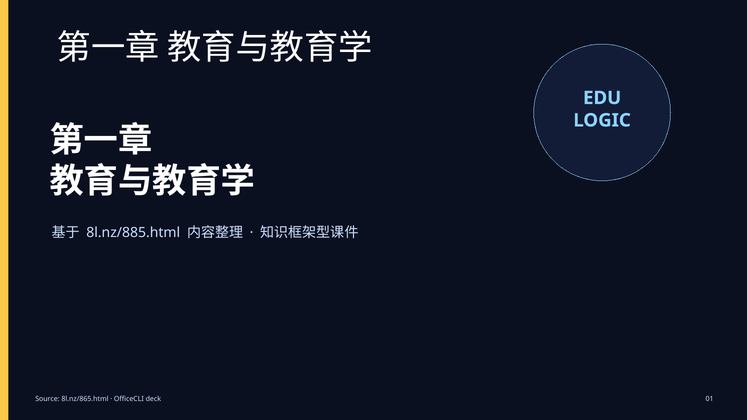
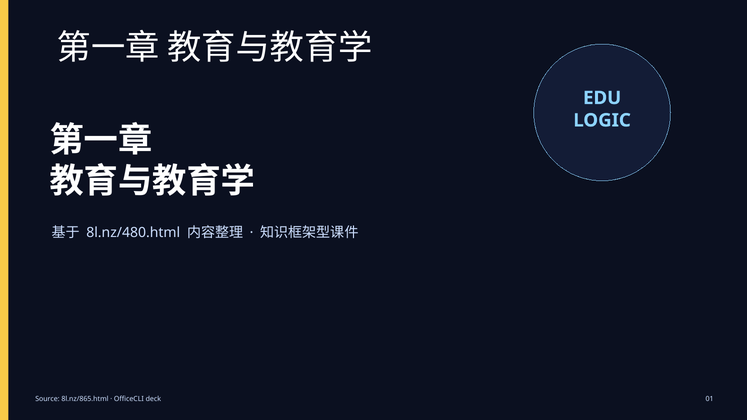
8l.nz/885.html: 8l.nz/885.html -> 8l.nz/480.html
